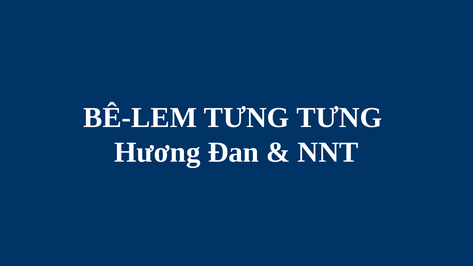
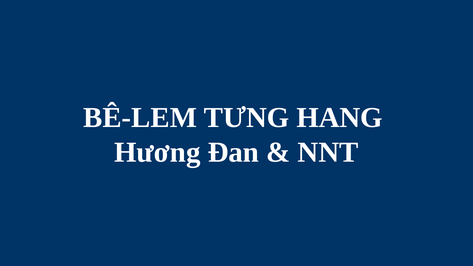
TƯNG TƯNG: TƯNG -> HANG
